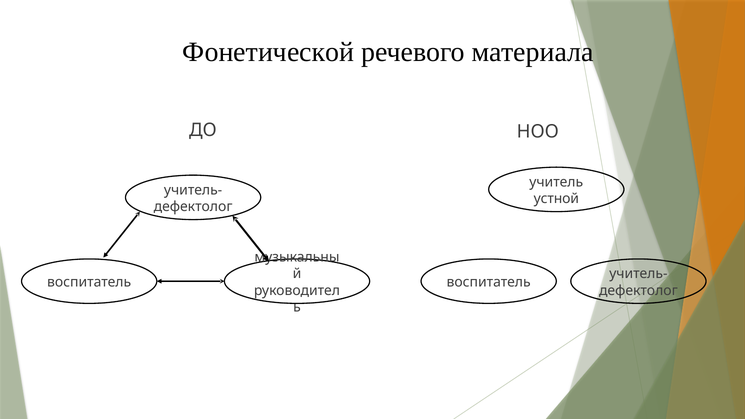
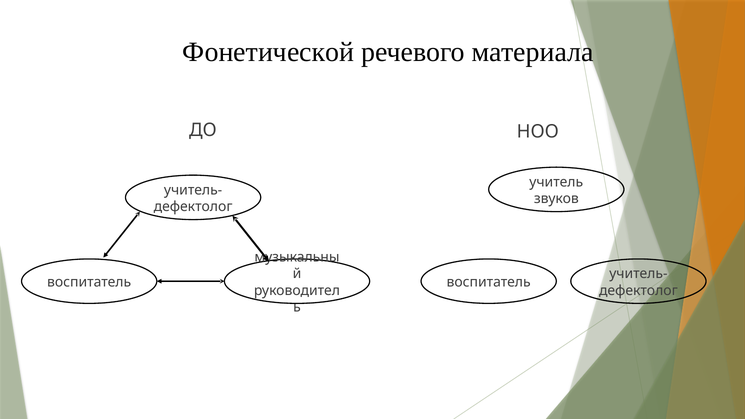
устной: устной -> звуков
